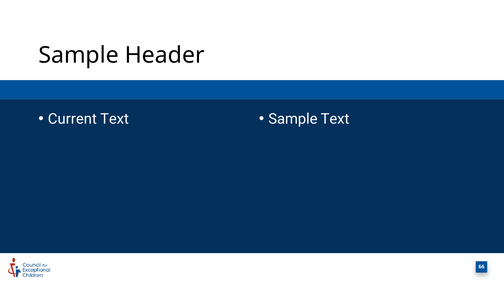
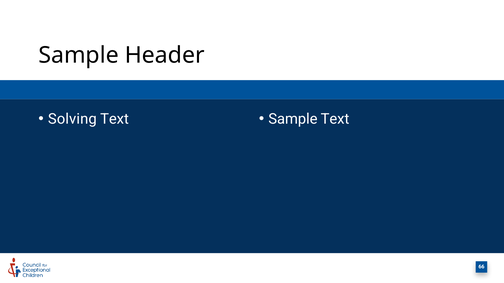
Current: Current -> Solving
